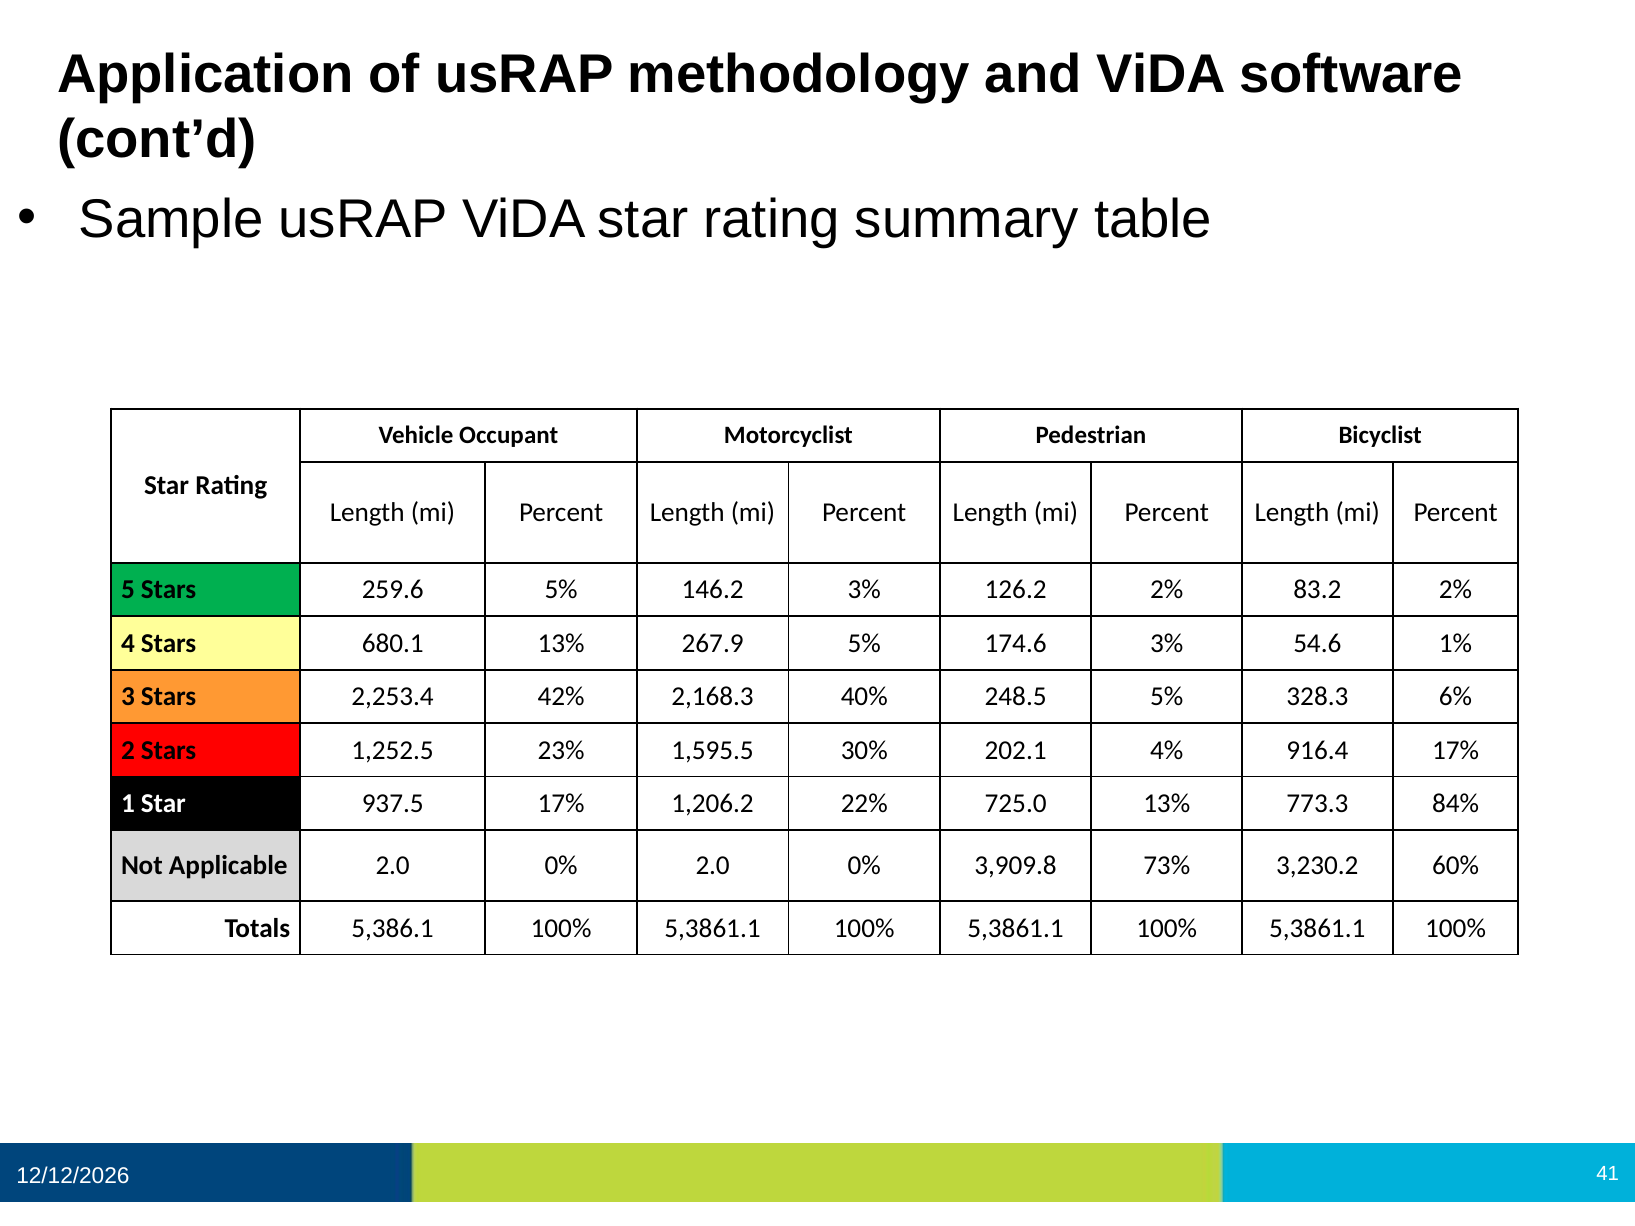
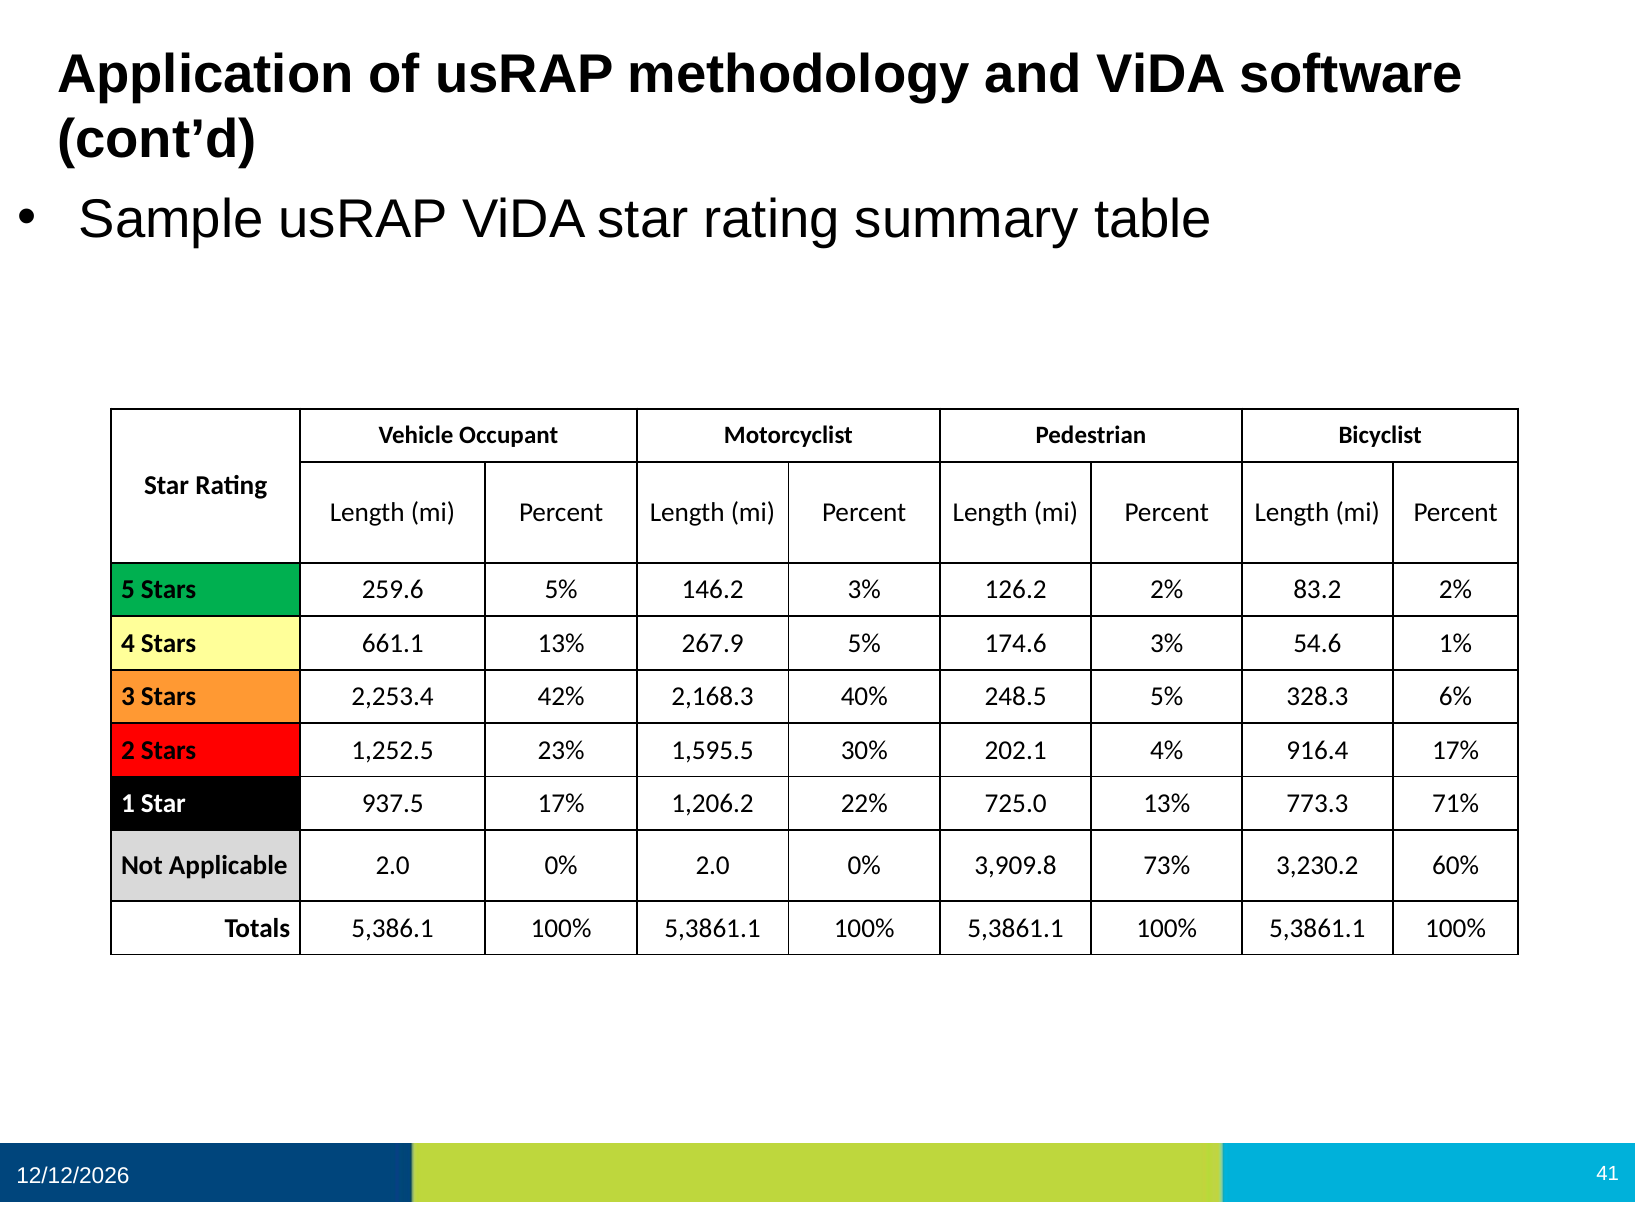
680.1: 680.1 -> 661.1
84%: 84% -> 71%
